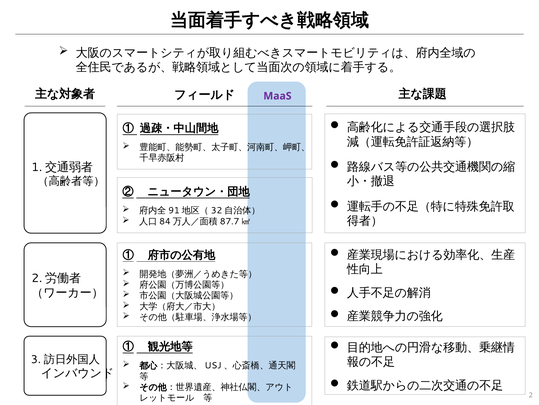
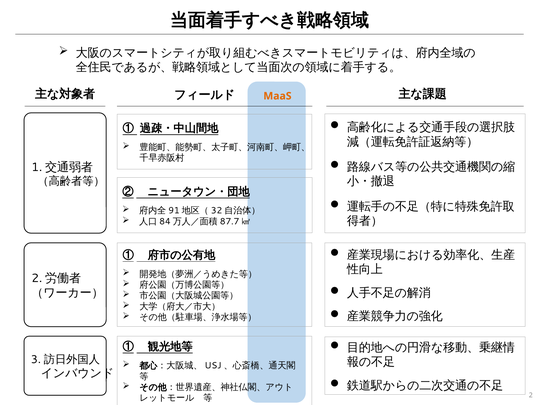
MaaS colour: purple -> orange
